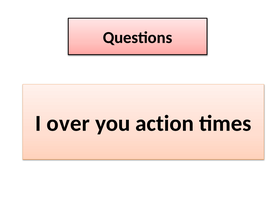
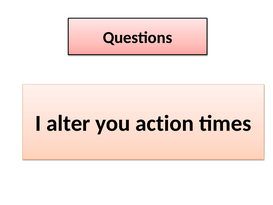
over: over -> alter
